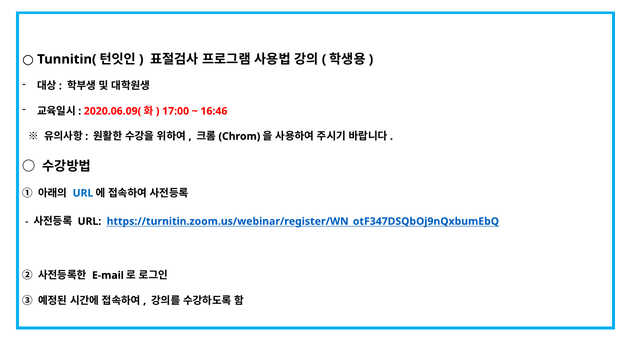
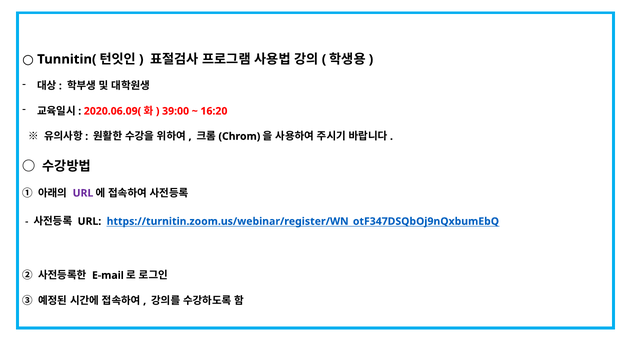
17:00: 17:00 -> 39:00
16:46: 16:46 -> 16:20
URL at (83, 193) colour: blue -> purple
